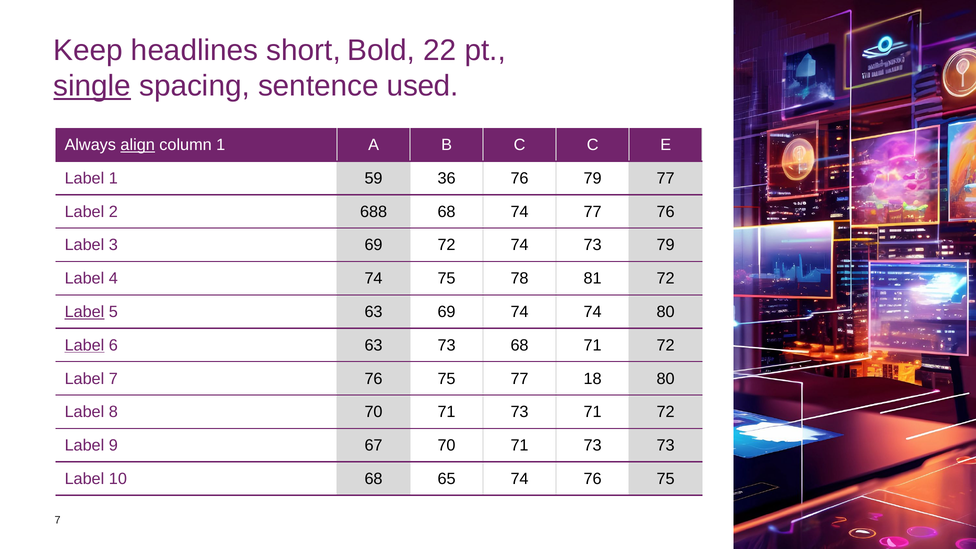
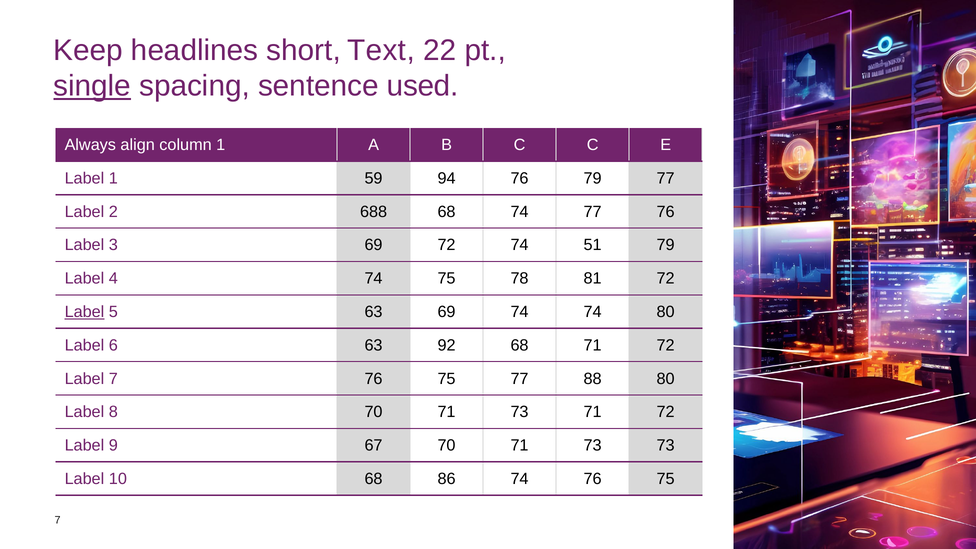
Bold: Bold -> Text
align underline: present -> none
36: 36 -> 94
74 73: 73 -> 51
Label at (84, 345) underline: present -> none
63 73: 73 -> 92
18: 18 -> 88
65: 65 -> 86
